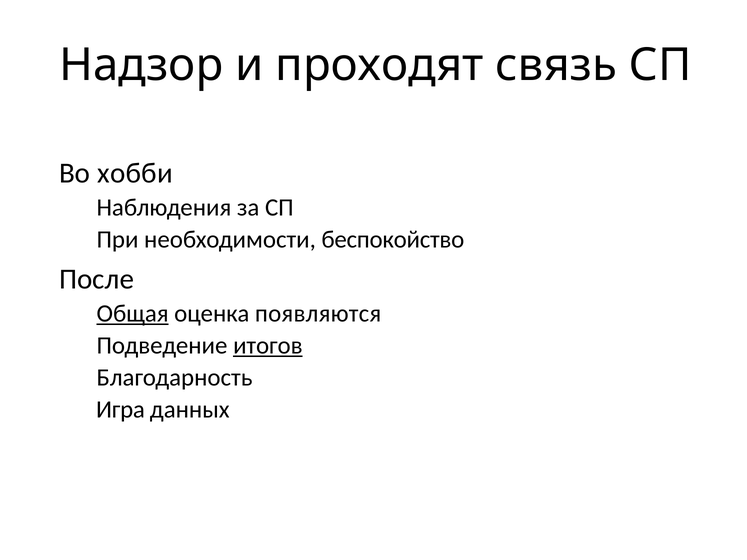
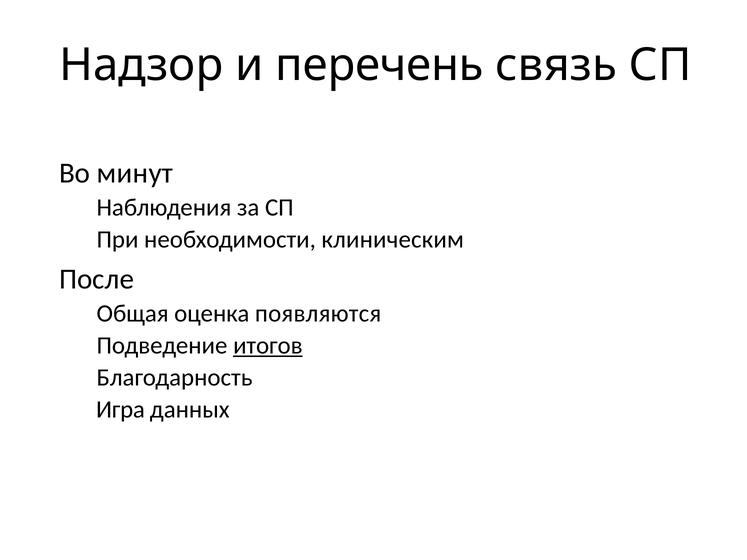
проходят: проходят -> перечень
хобби: хобби -> минут
беспокойство: беспокойство -> клиническим
Общая underline: present -> none
